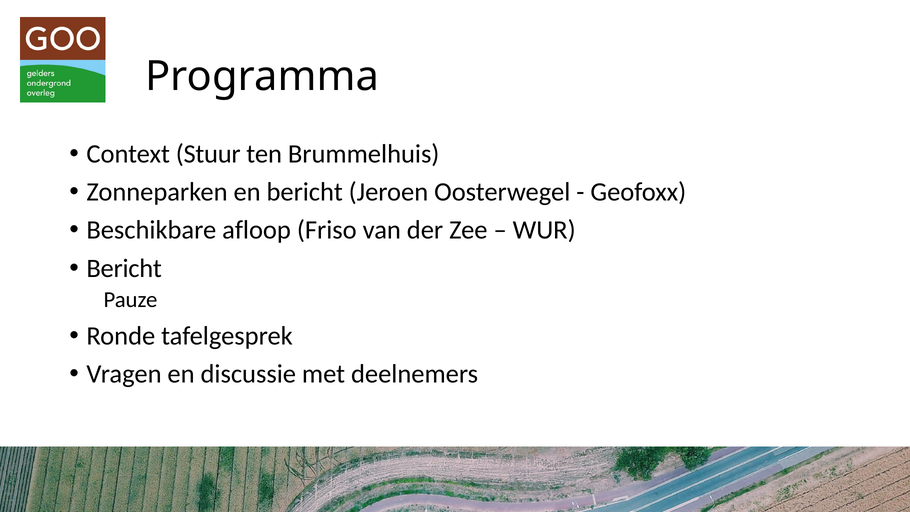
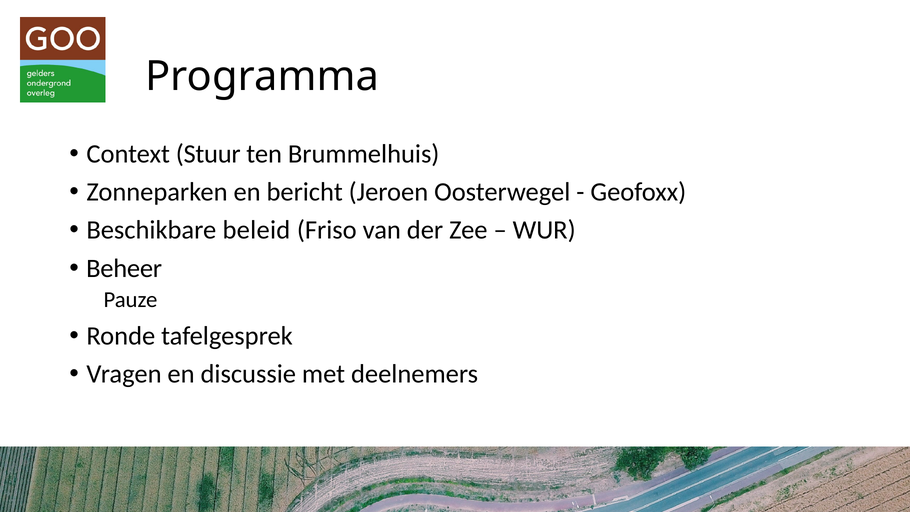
afloop: afloop -> beleid
Bericht at (124, 268): Bericht -> Beheer
